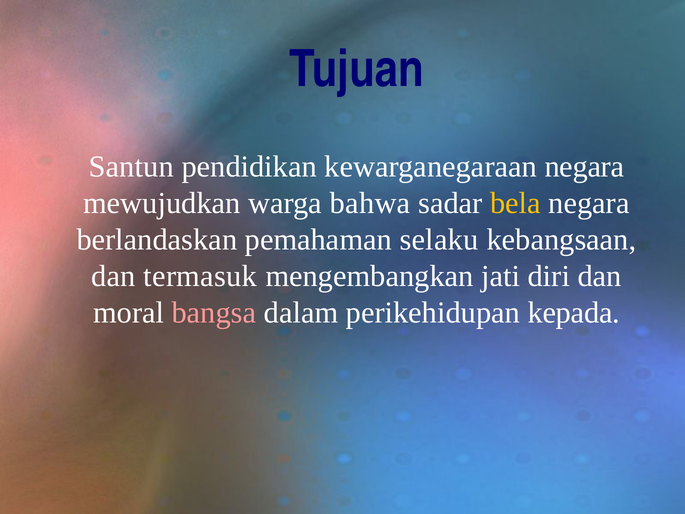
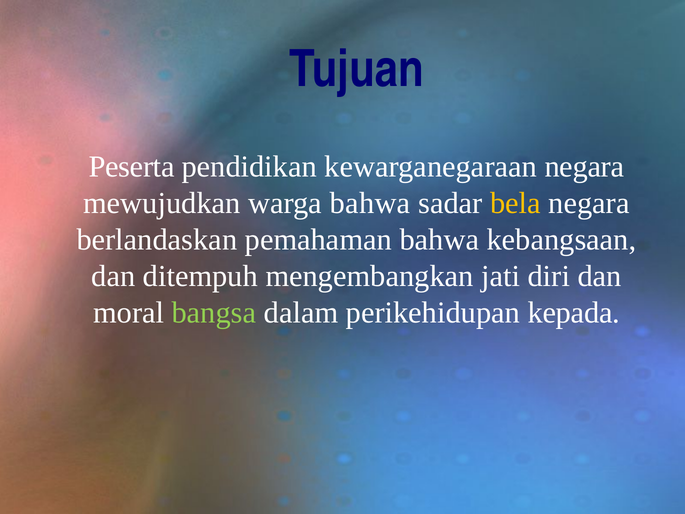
Santun: Santun -> Peserta
pemahaman selaku: selaku -> bahwa
termasuk: termasuk -> ditempuh
bangsa colour: pink -> light green
